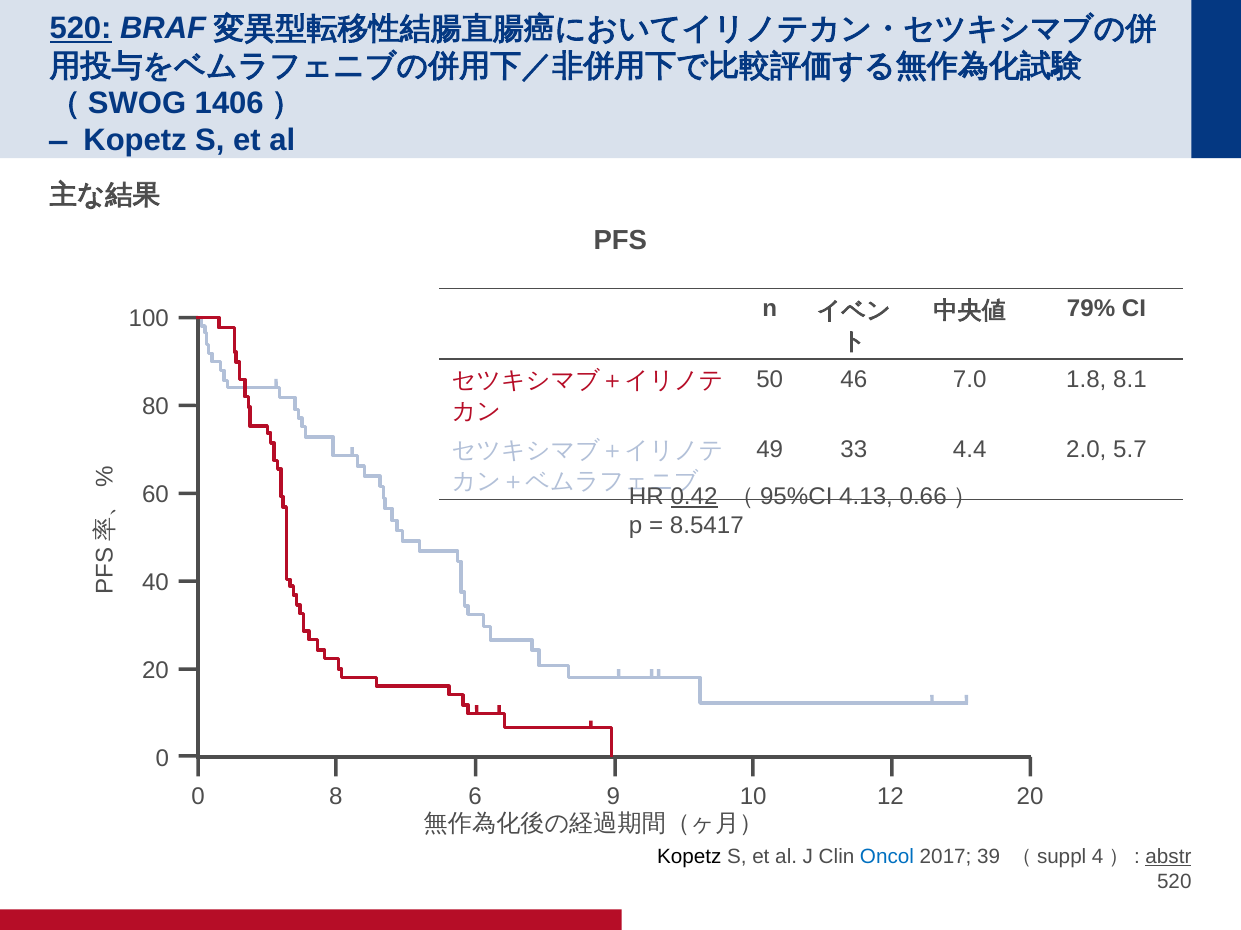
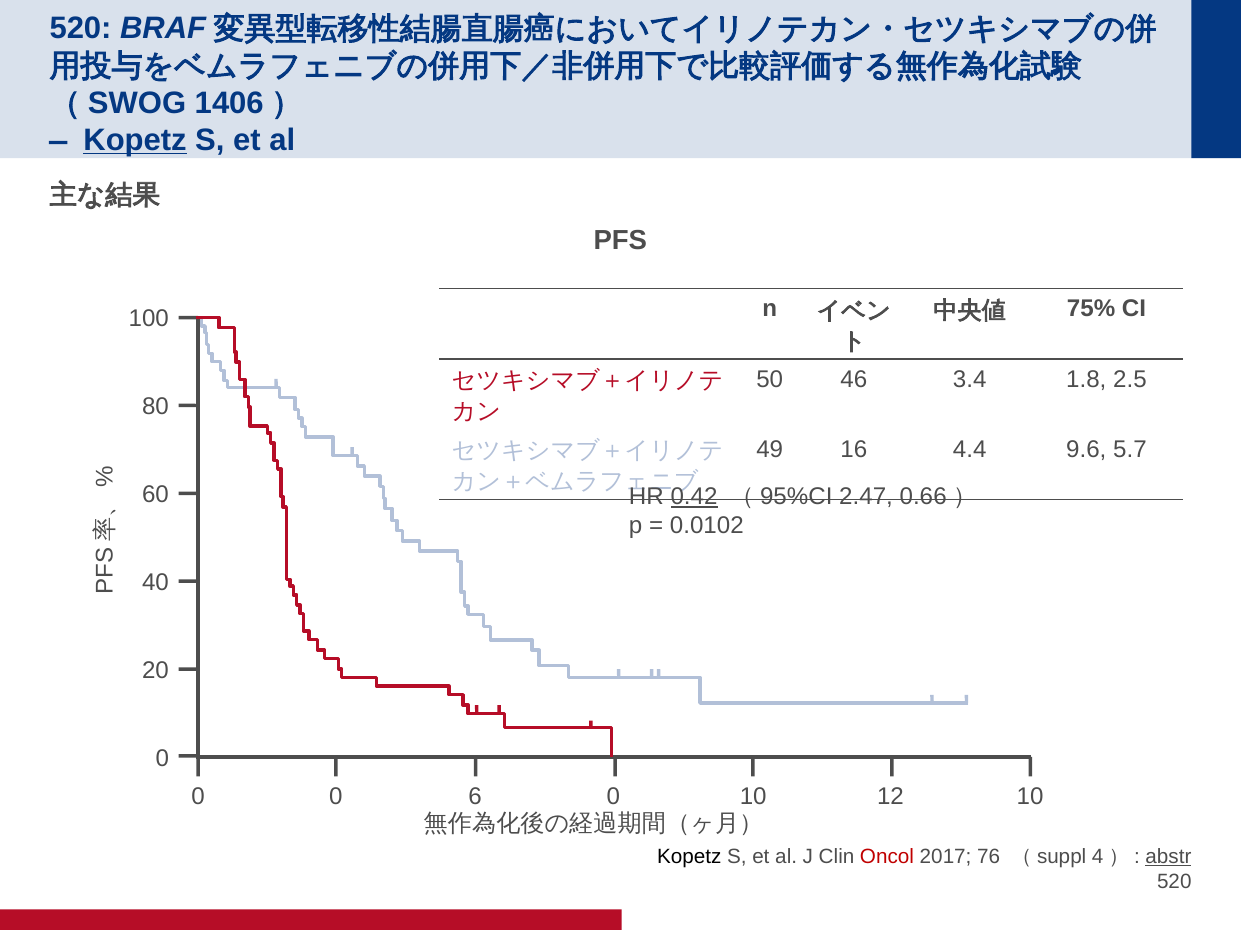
520 at (81, 29) underline: present -> none
Kopetz at (135, 140) underline: none -> present
79%: 79% -> 75%
7.0: 7.0 -> 3.4
8.1: 8.1 -> 2.5
33: 33 -> 16
2.0: 2.0 -> 9.6
4.13: 4.13 -> 2.47
8.5417: 8.5417 -> 0.0102
8 at (336, 797): 8 -> 0
6 9: 9 -> 0
12 20: 20 -> 10
Oncol colour: blue -> red
39: 39 -> 76
